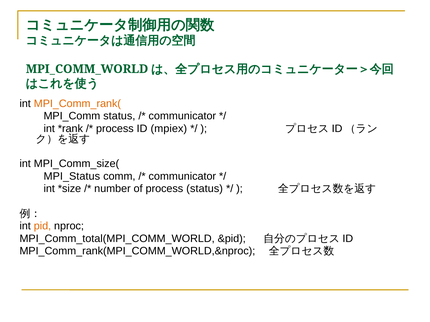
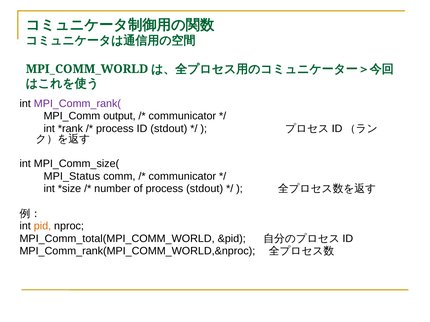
MPI_Comm_rank( colour: orange -> purple
MPI_Comm status: status -> output
ID mpiex: mpiex -> stdout
process status: status -> stdout
